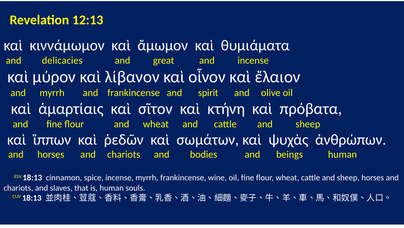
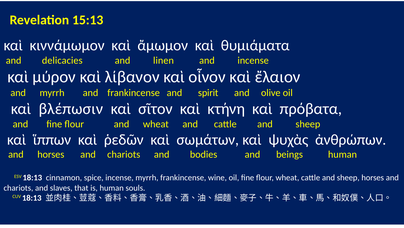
12:13: 12:13 -> 15:13
great: great -> linen
ἁμαρτίαις: ἁμαρτίαις -> βλέπωσιν
